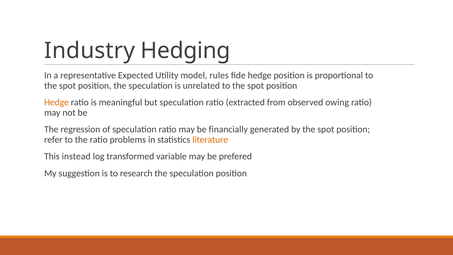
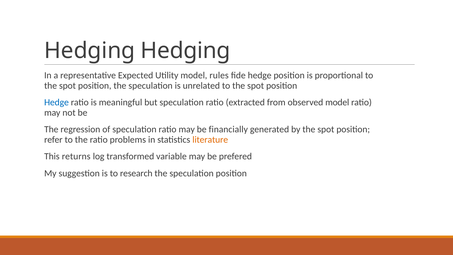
Industry at (90, 51): Industry -> Hedging
Hedge at (56, 102) colour: orange -> blue
observed owing: owing -> model
instead: instead -> returns
